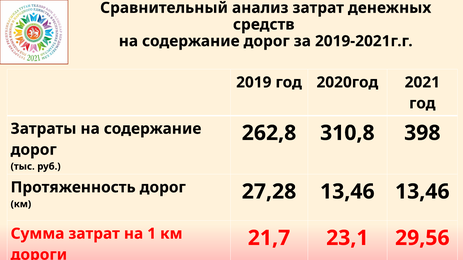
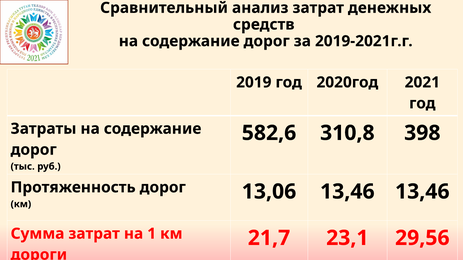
262,8: 262,8 -> 582,6
27,28: 27,28 -> 13,06
